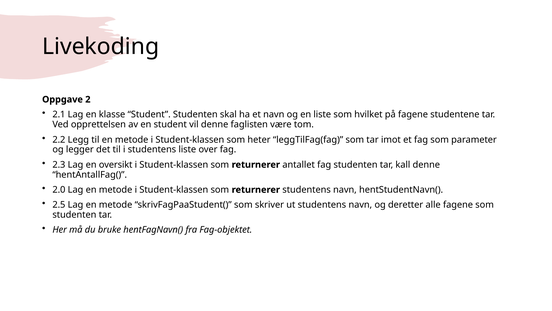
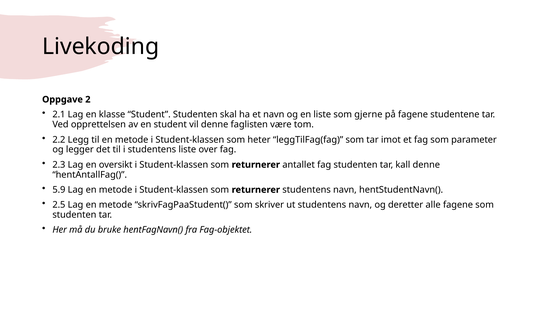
hvilket: hvilket -> gjerne
2.0: 2.0 -> 5.9
